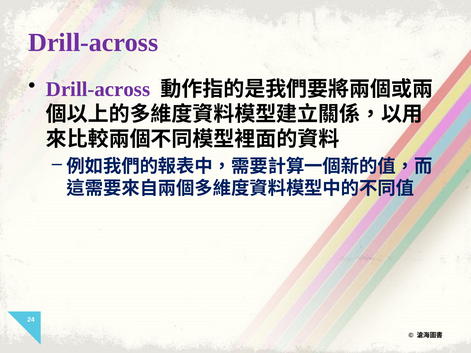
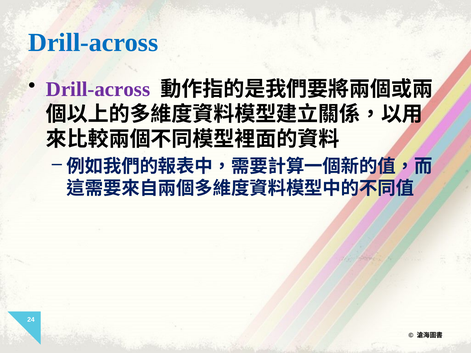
Drill-across at (93, 43) colour: purple -> blue
